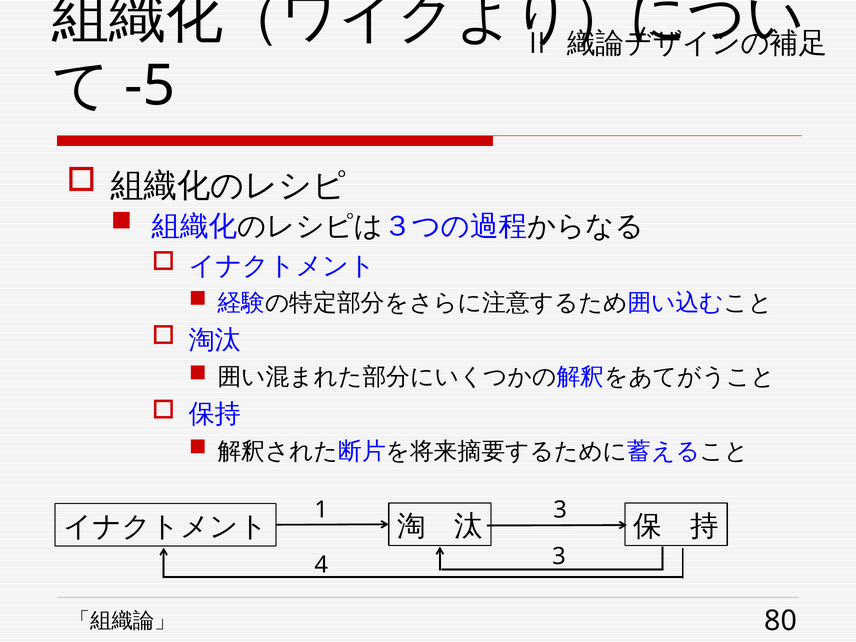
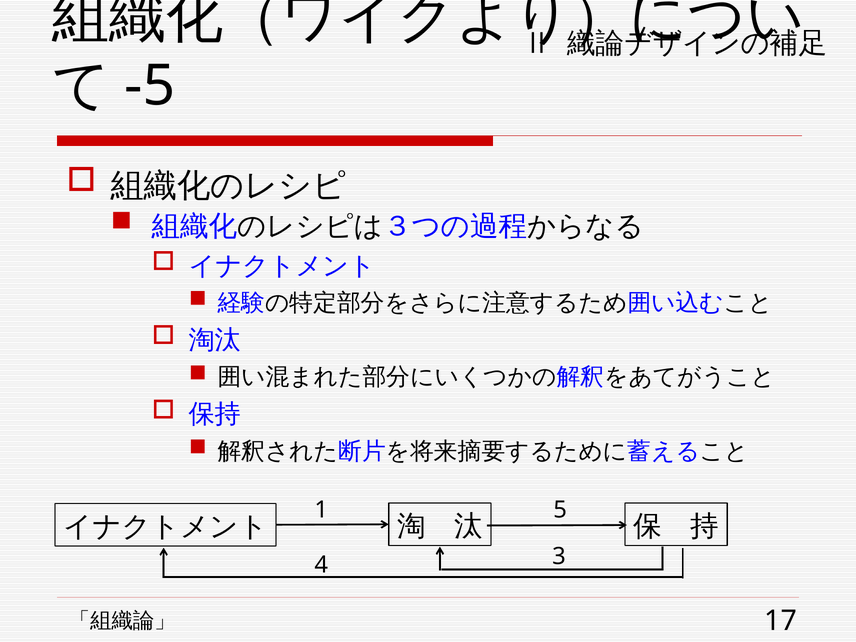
1 3: 3 -> 5
80: 80 -> 17
